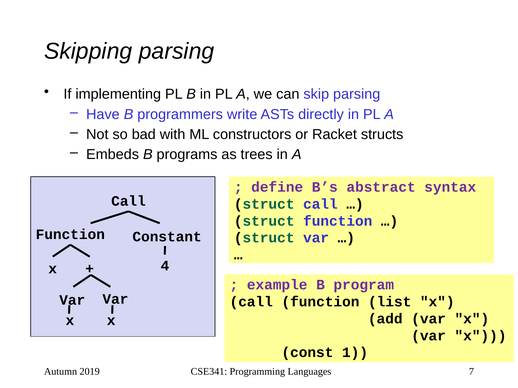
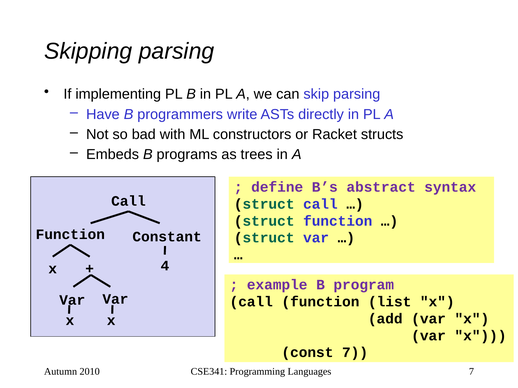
const 1: 1 -> 7
2019: 2019 -> 2010
